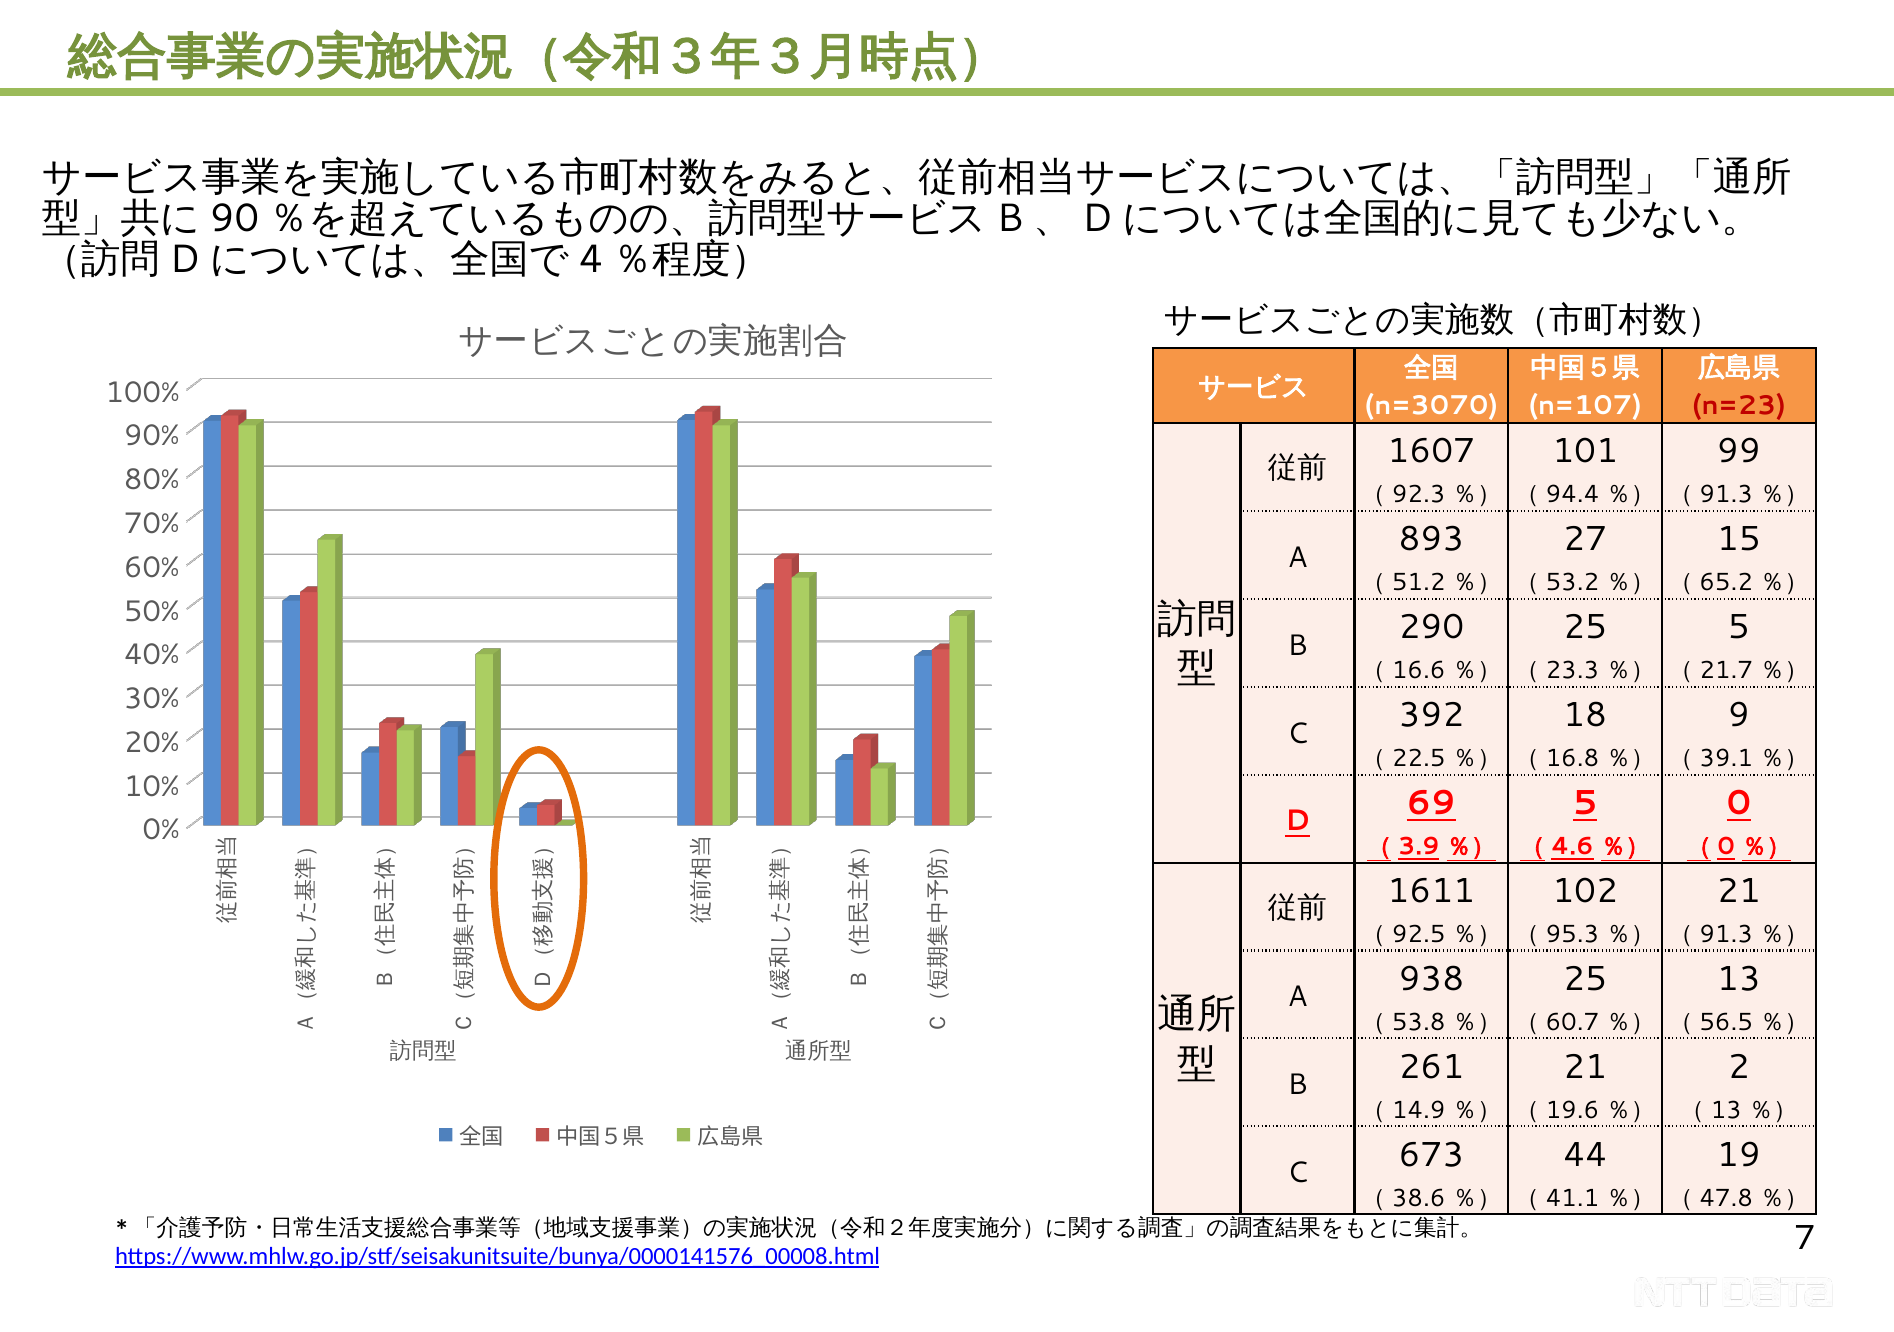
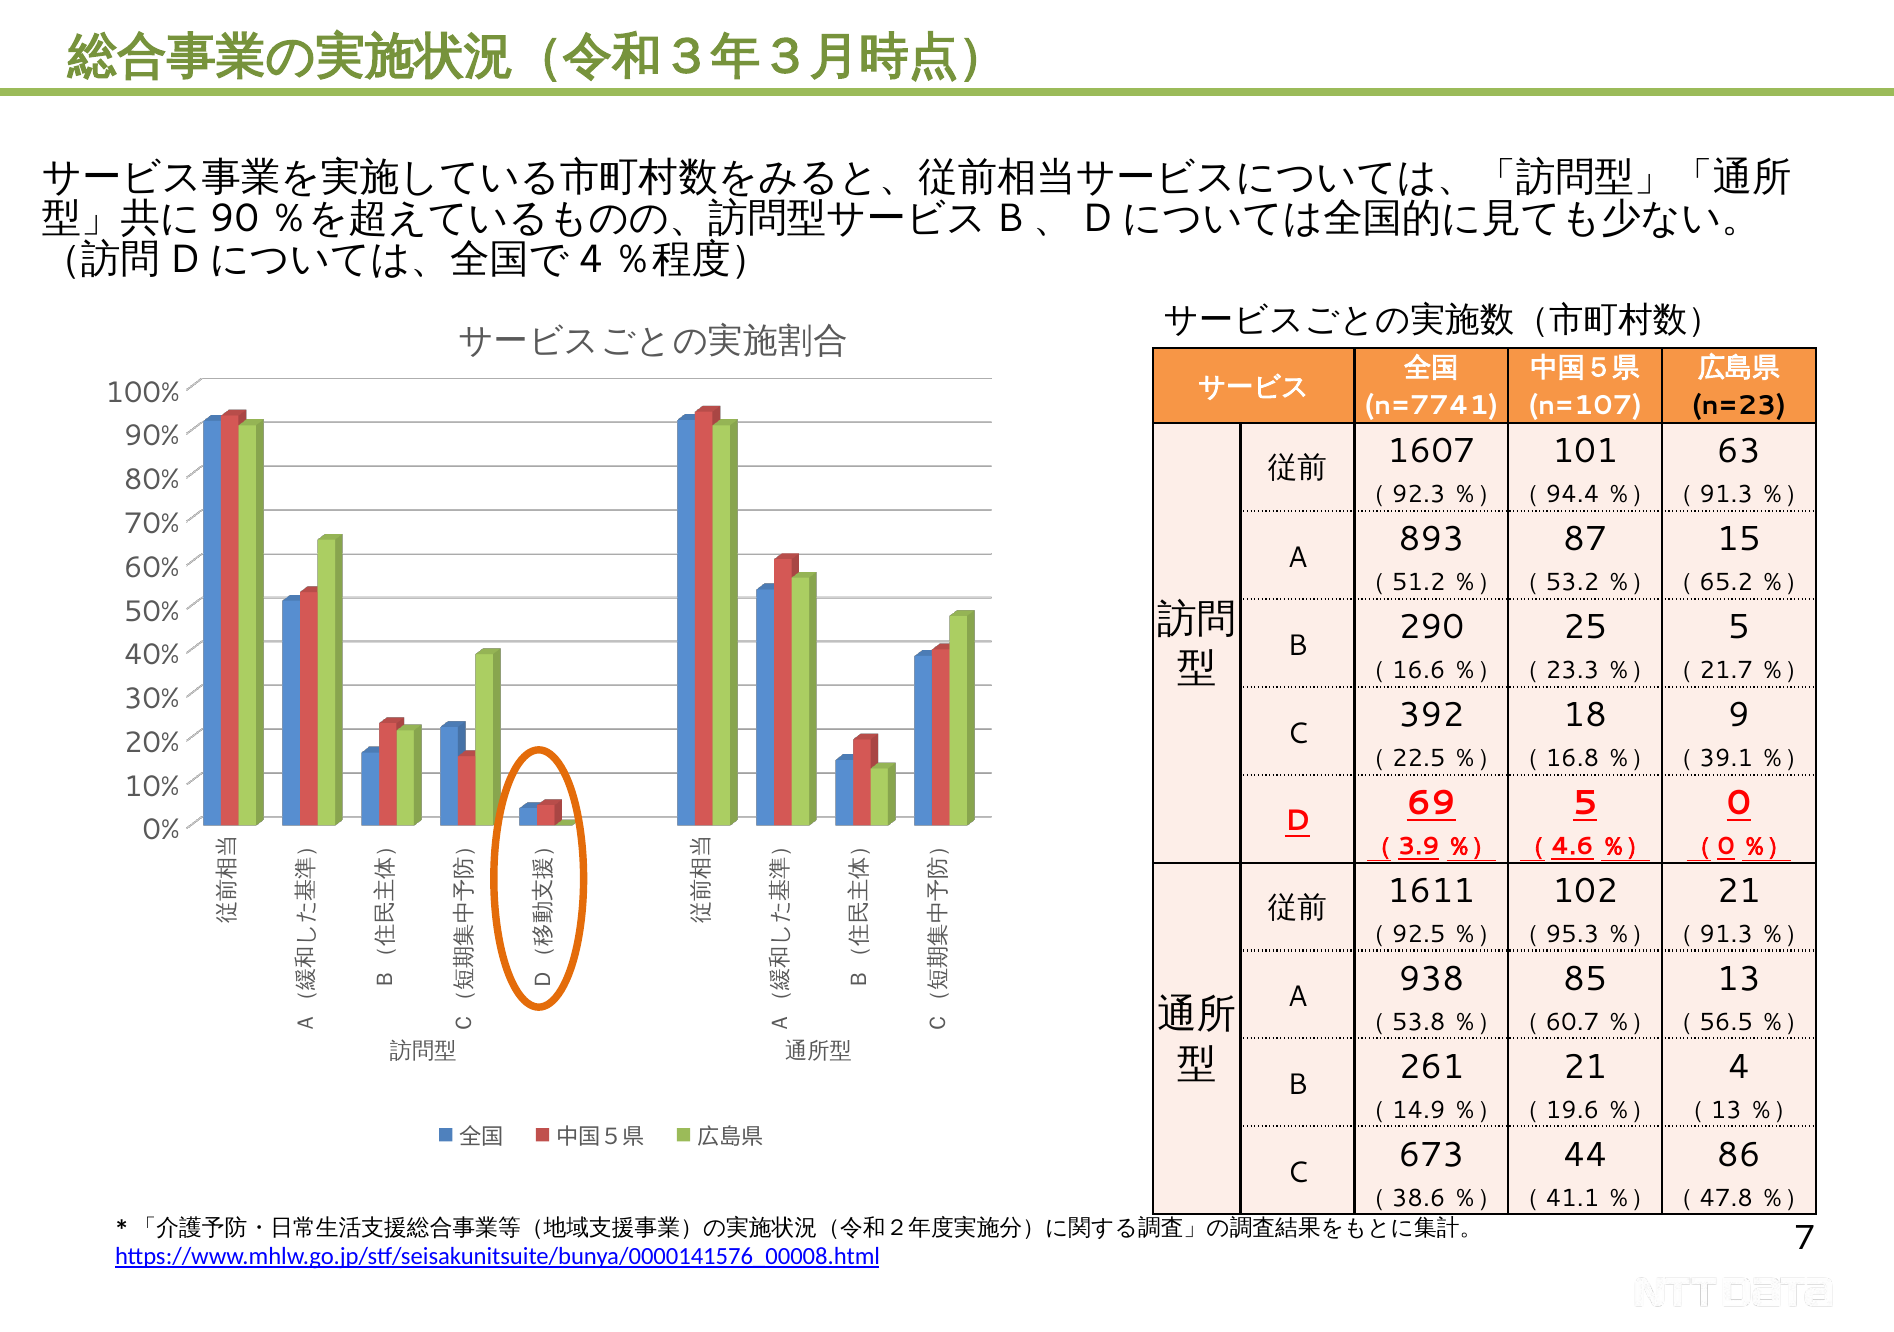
n=3070: n=3070 -> n=7741
n=23 colour: red -> black
99: 99 -> 63
27: 27 -> 87
938 25: 25 -> 85
2: 2 -> 4
19: 19 -> 86
